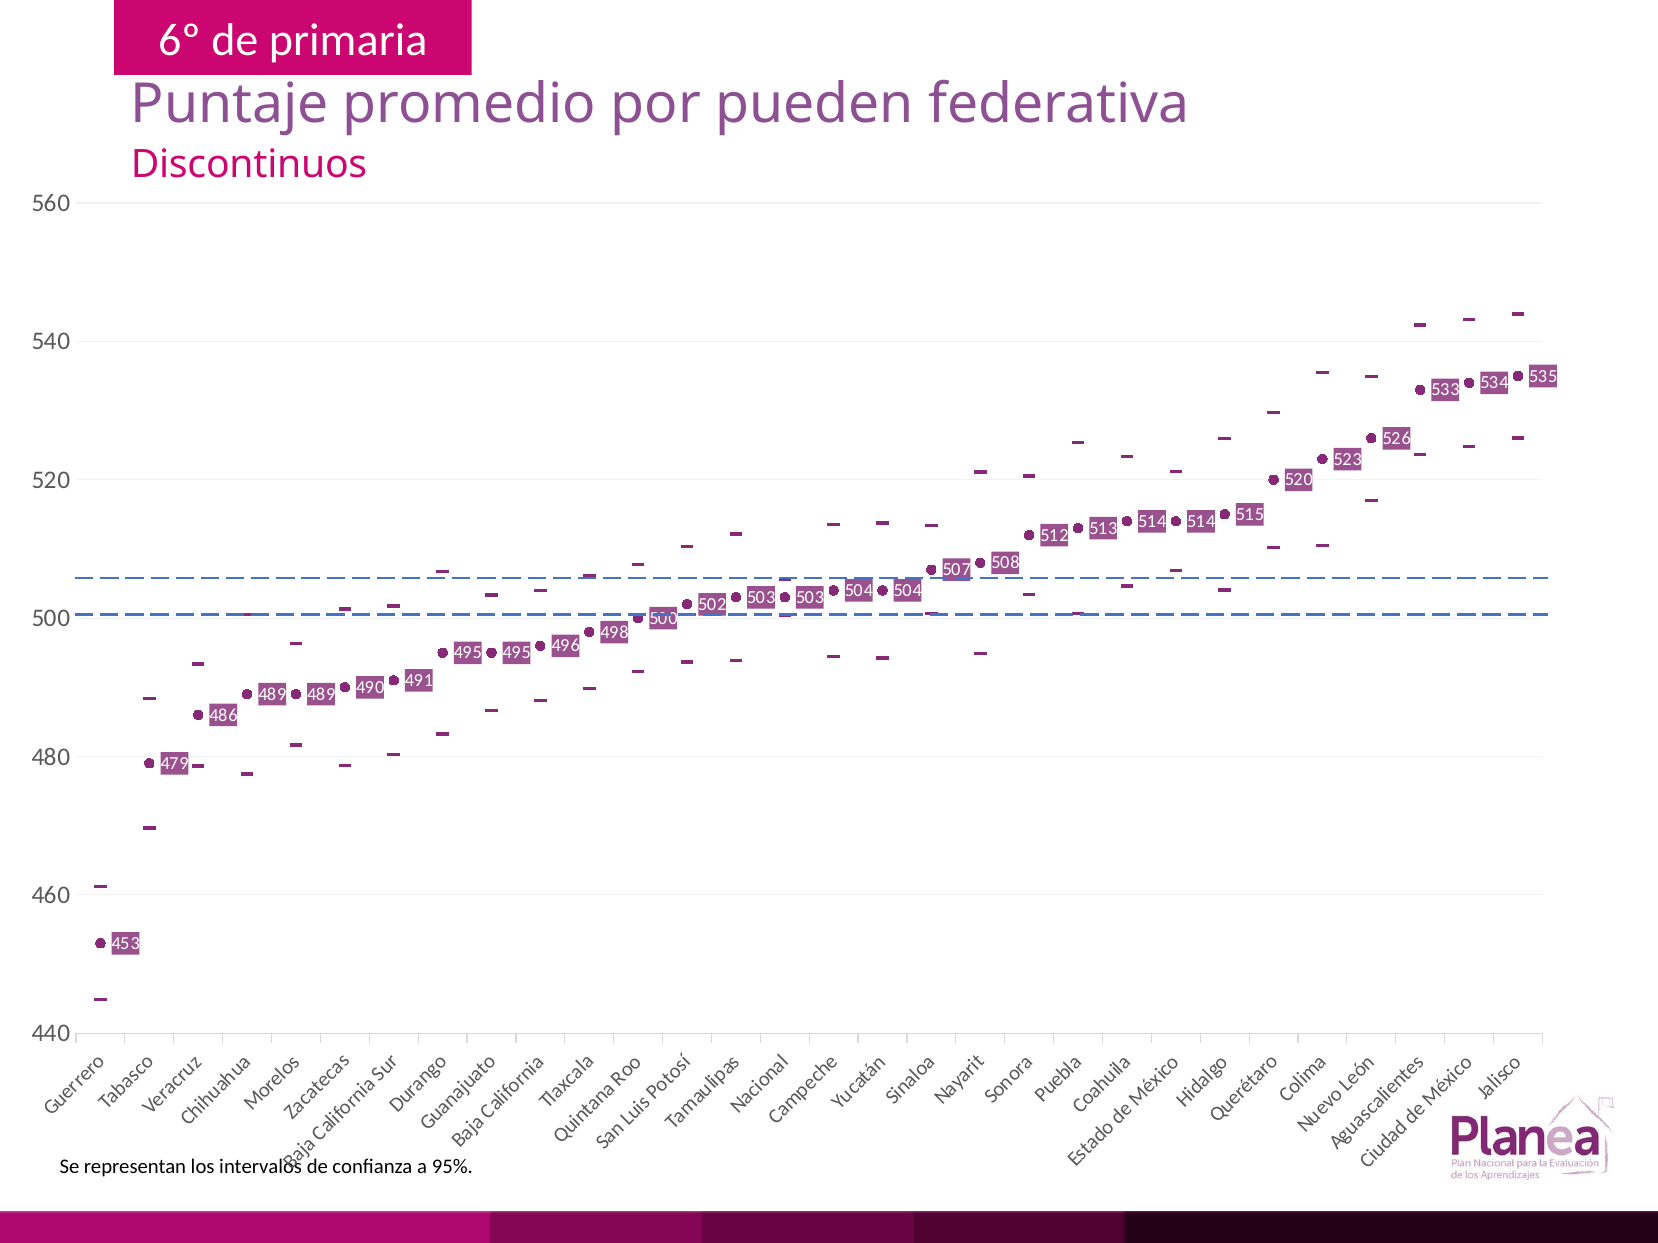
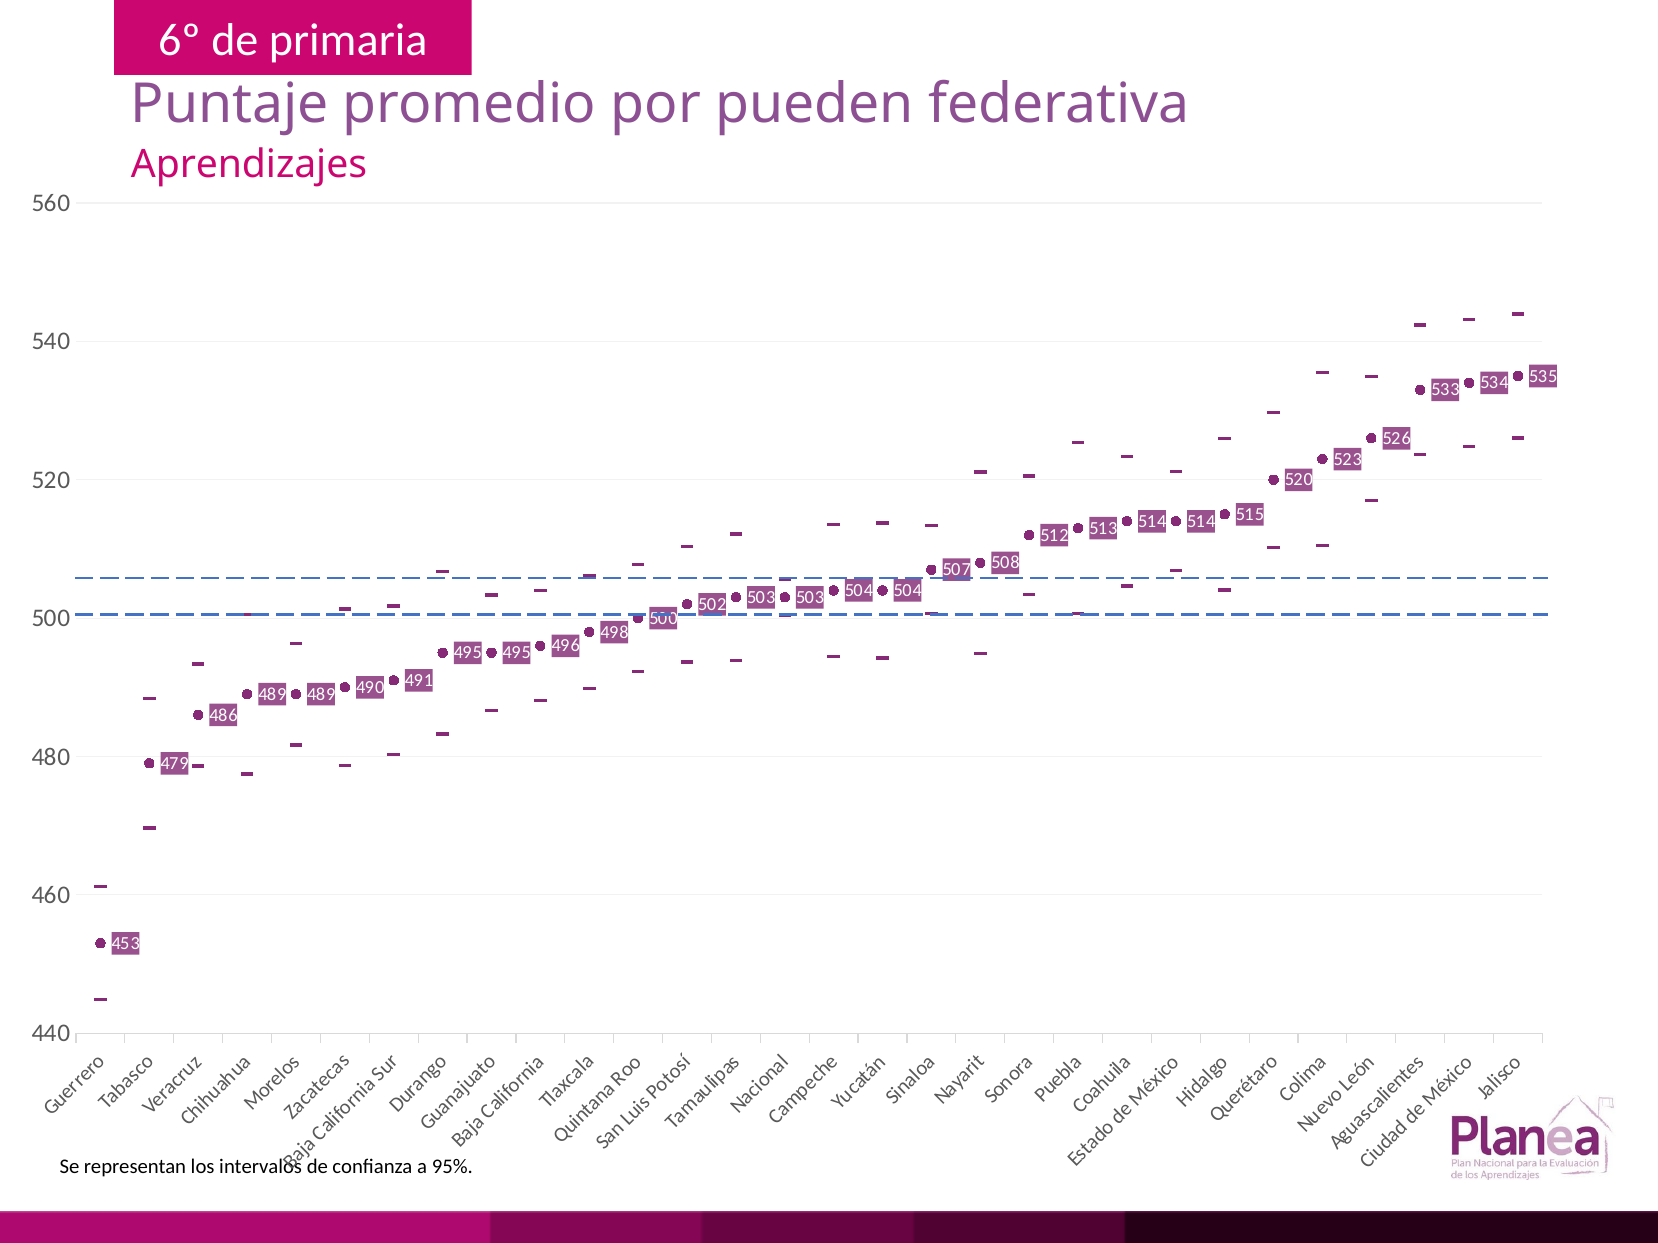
Discontinuos: Discontinuos -> Aprendizajes
